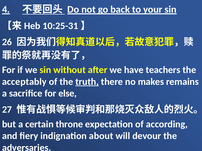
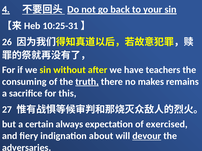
acceptably: acceptably -> consuming
else: else -> this
throne: throne -> always
according: according -> exercised
devour underline: none -> present
